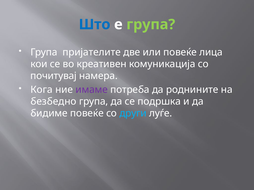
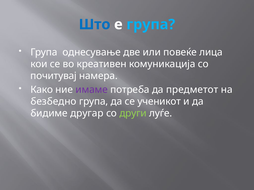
група at (151, 25) colour: light green -> light blue
пријателите: пријателите -> однесување
Кога: Кога -> Како
роднините: роднините -> предметот
подршка: подршка -> ученикот
бидиме повеќе: повеќе -> другар
други colour: light blue -> light green
